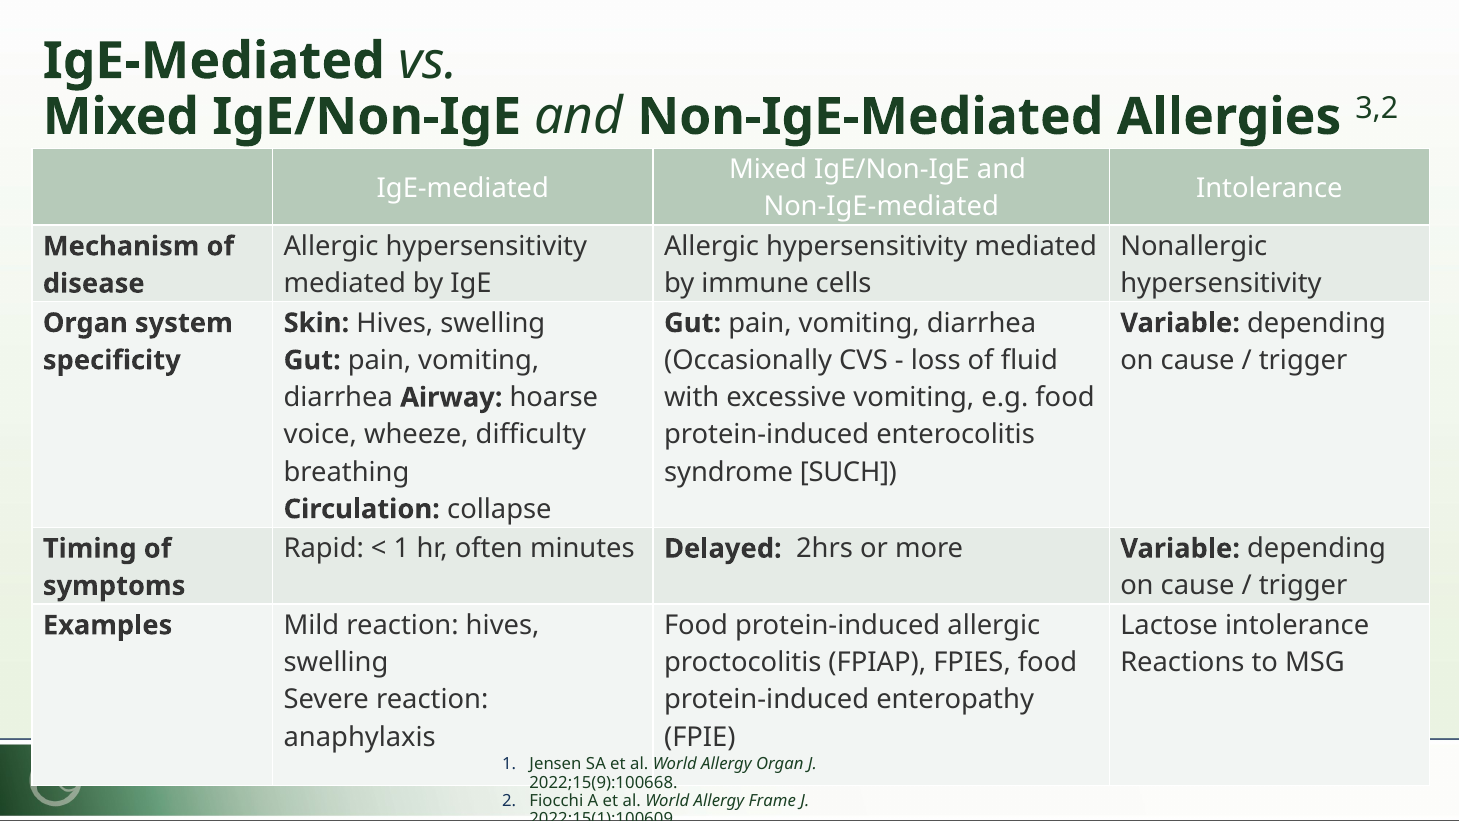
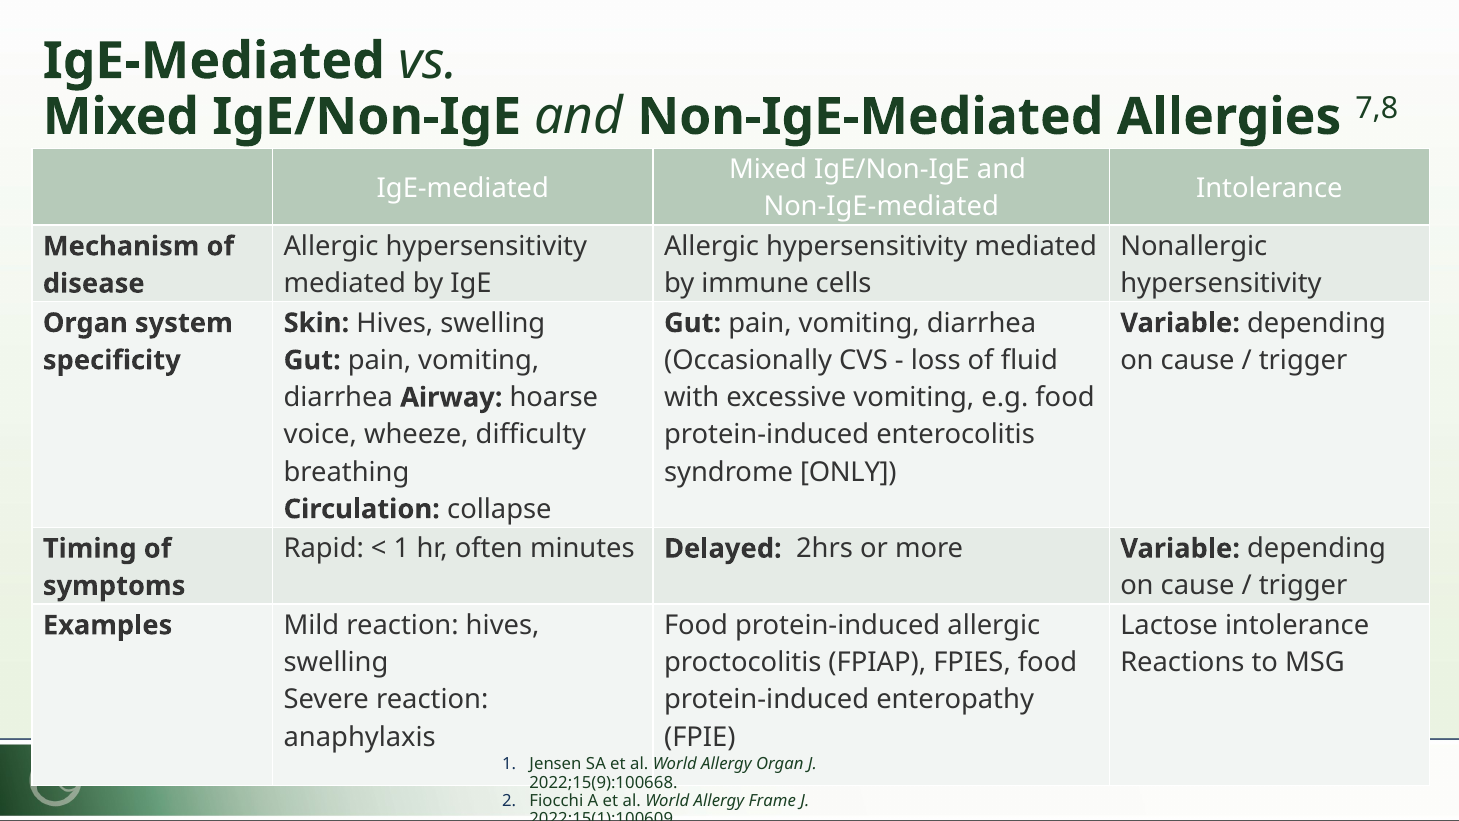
3,2: 3,2 -> 7,8
SUCH: SUCH -> ONLY
